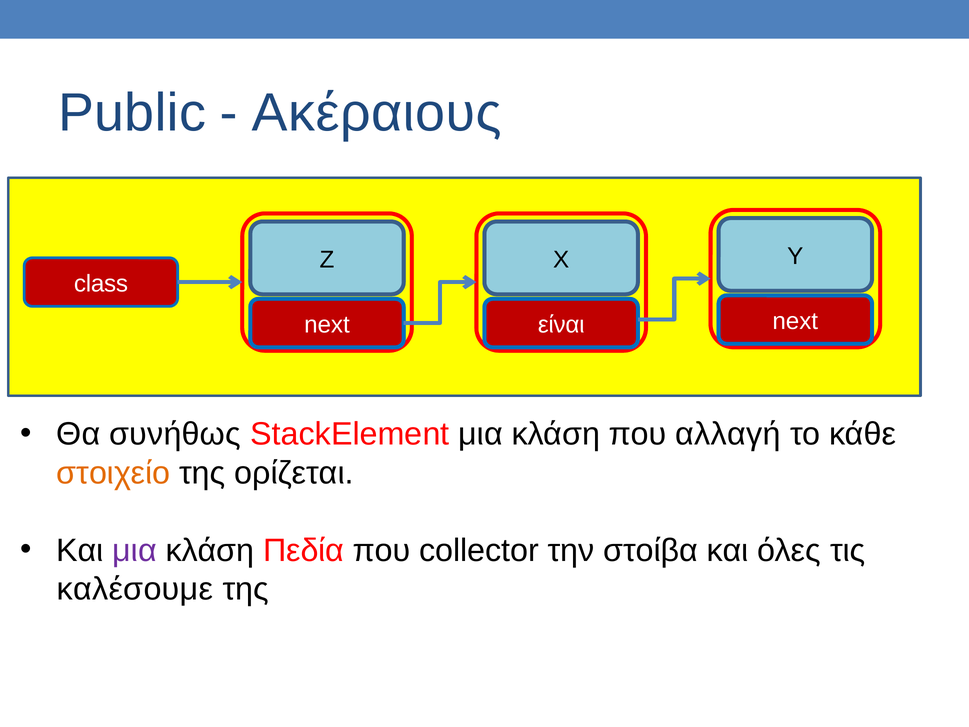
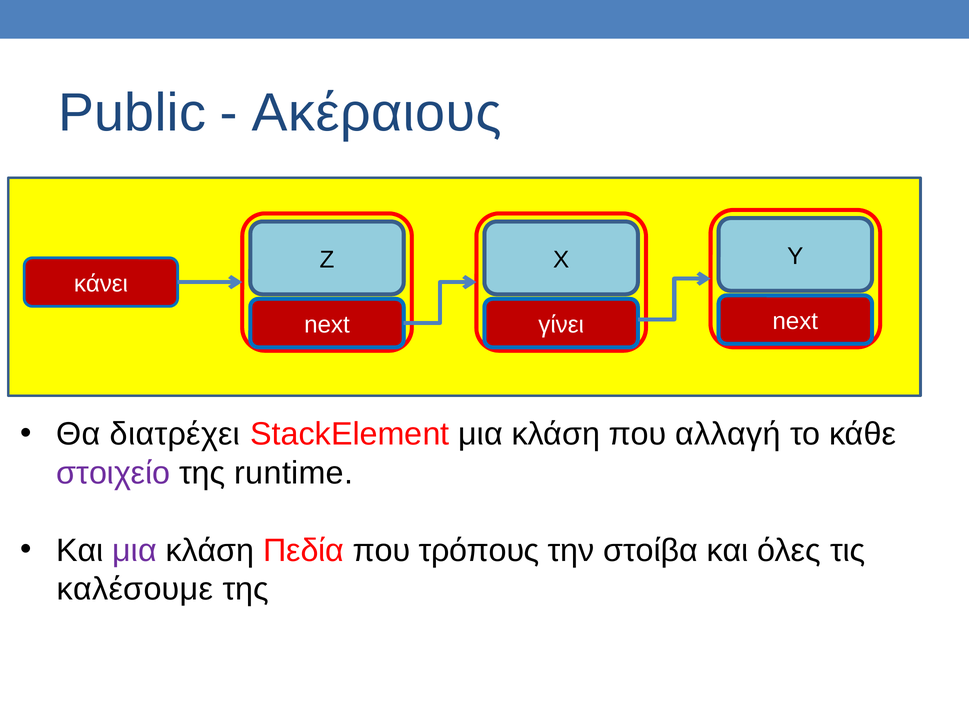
class: class -> κάνει
είναι: είναι -> γίνει
συνήθως: συνήθως -> διατρέχει
στοιχείο colour: orange -> purple
ορίζεται: ορίζεται -> runtime
collector: collector -> τρόπους
